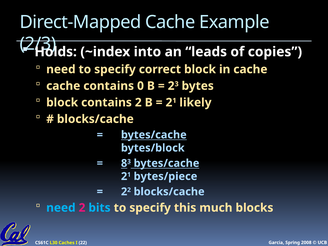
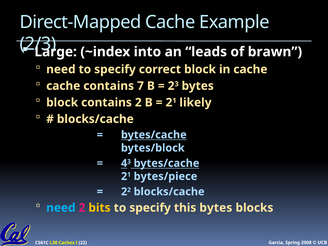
Holds: Holds -> Large
copies: copies -> brawn
0: 0 -> 7
8: 8 -> 4
bits colour: light blue -> yellow
this much: much -> bytes
